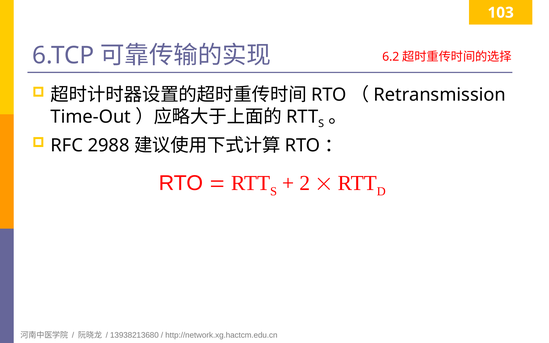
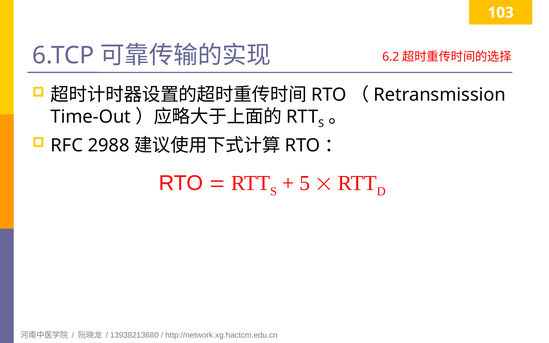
2: 2 -> 5
